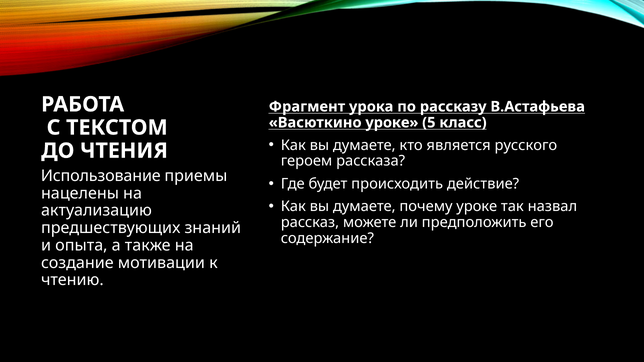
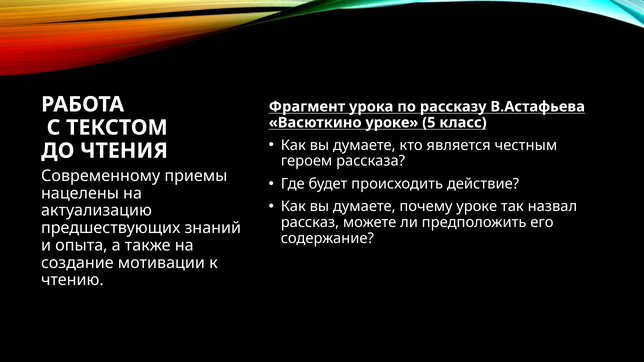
русского: русского -> честным
Использование: Использование -> Современному
